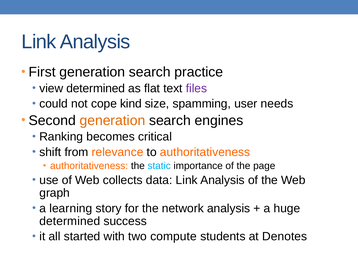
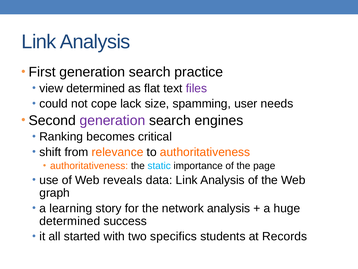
kind: kind -> lack
generation at (112, 120) colour: orange -> purple
collects: collects -> reveals
compute: compute -> specifics
Denotes: Denotes -> Records
